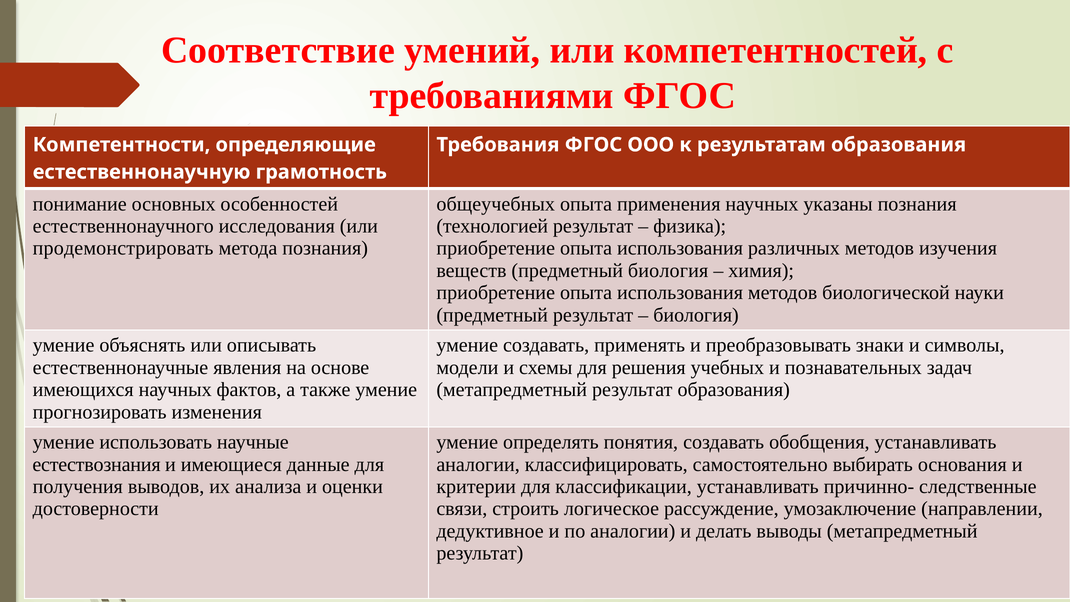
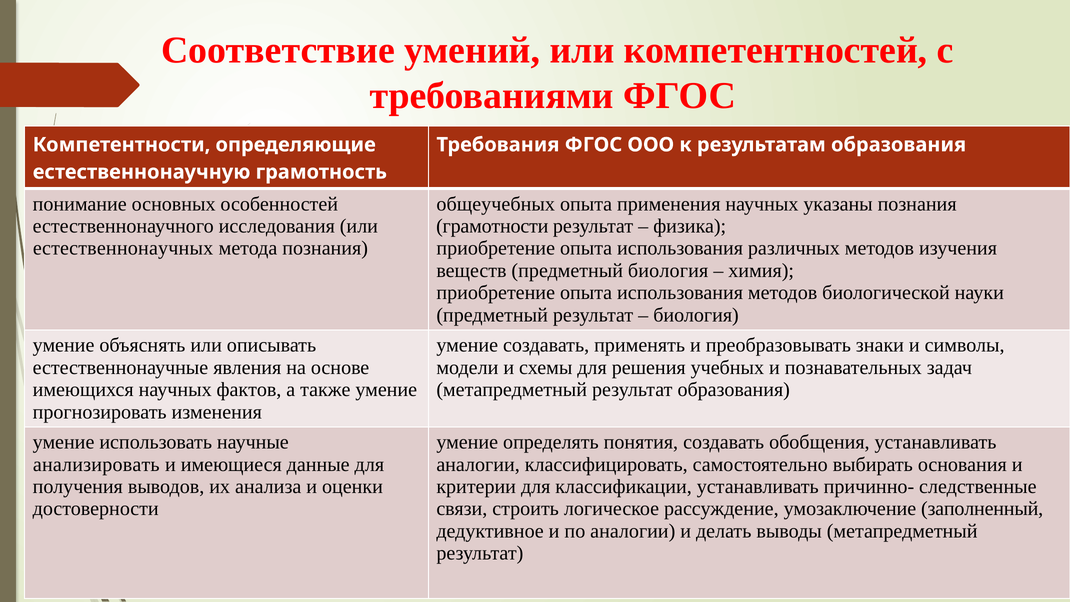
технологией: технологией -> грамотности
продемонстрировать: продемонстрировать -> естественнонаучных
естествознания: естествознания -> анализировать
направлении: направлении -> заполненный
